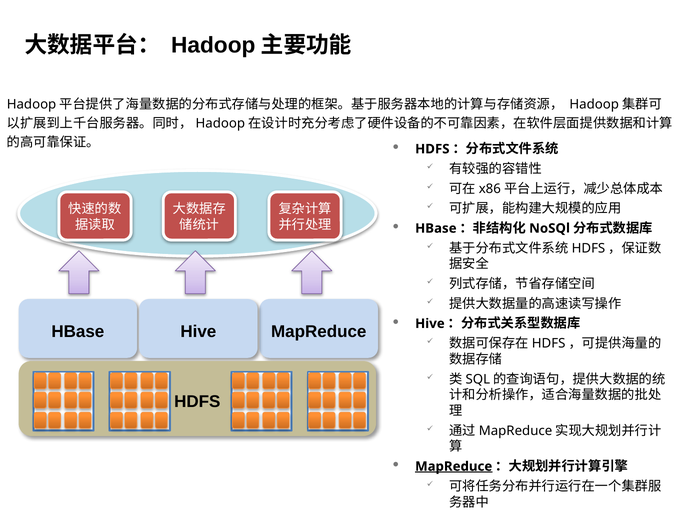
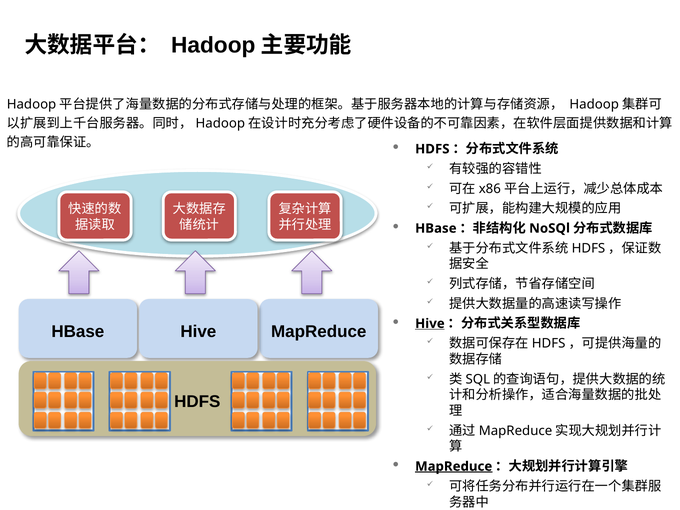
Hive at (430, 324) underline: none -> present
